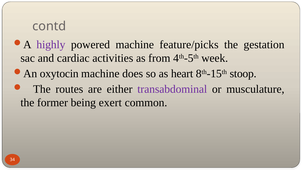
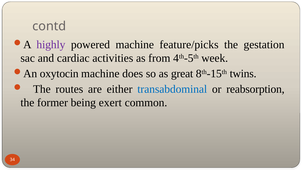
heart: heart -> great
stoop: stoop -> twins
transabdominal colour: purple -> blue
musculature: musculature -> reabsorption
